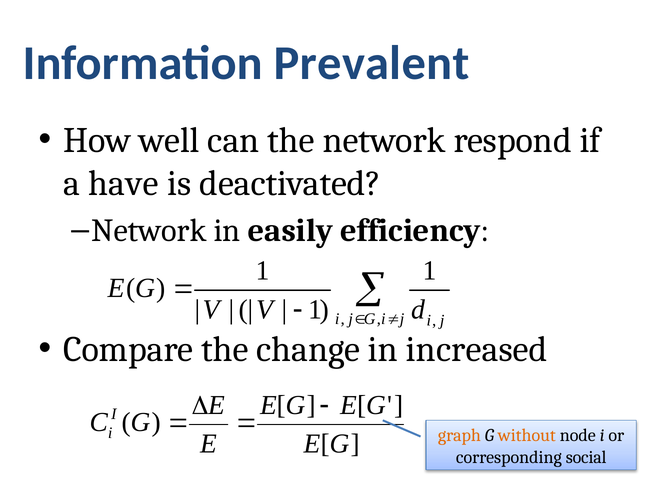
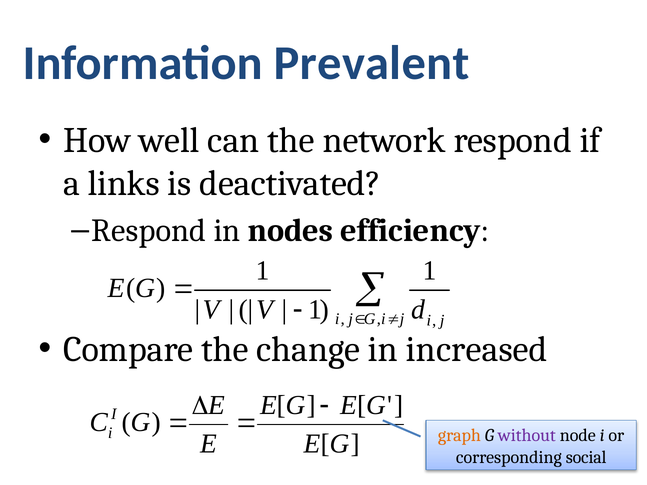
have: have -> links
Network at (149, 231): Network -> Respond
easily: easily -> nodes
without colour: orange -> purple
